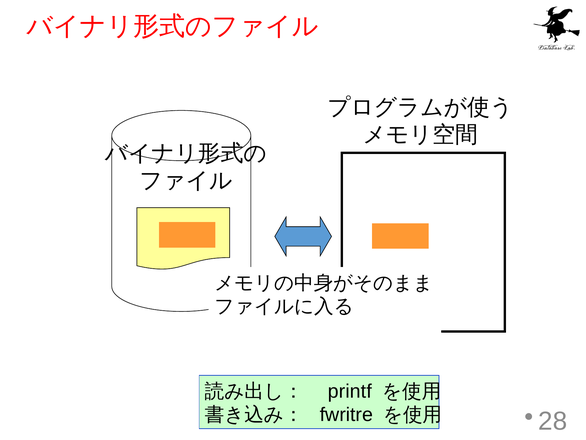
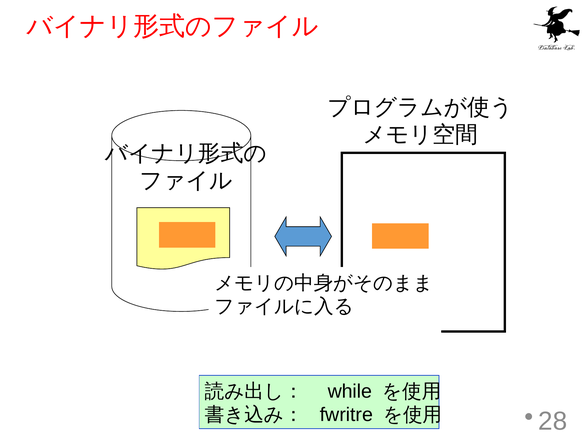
printf: printf -> while
